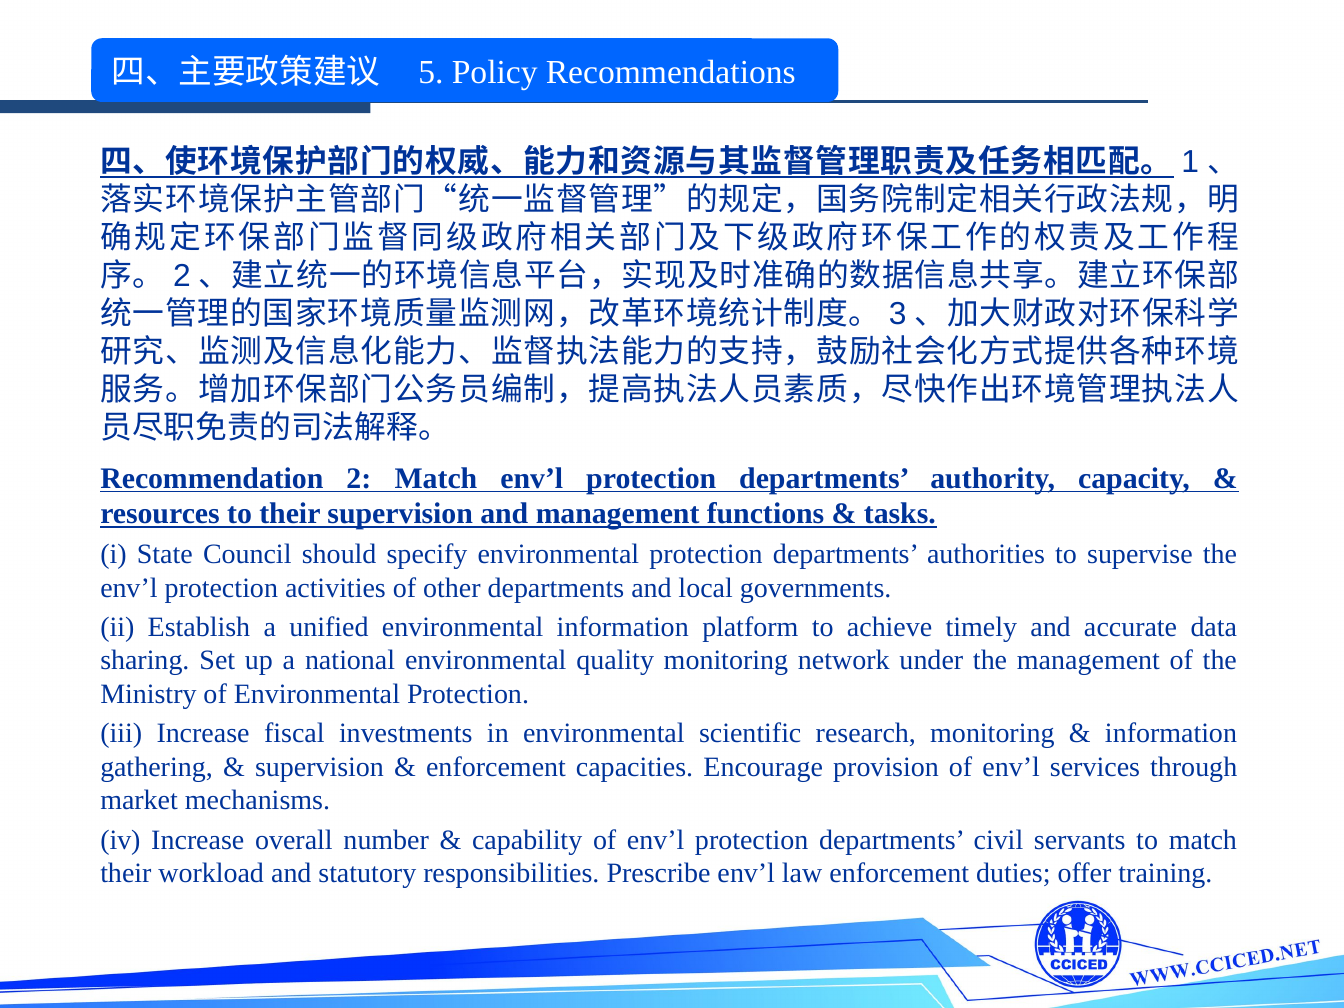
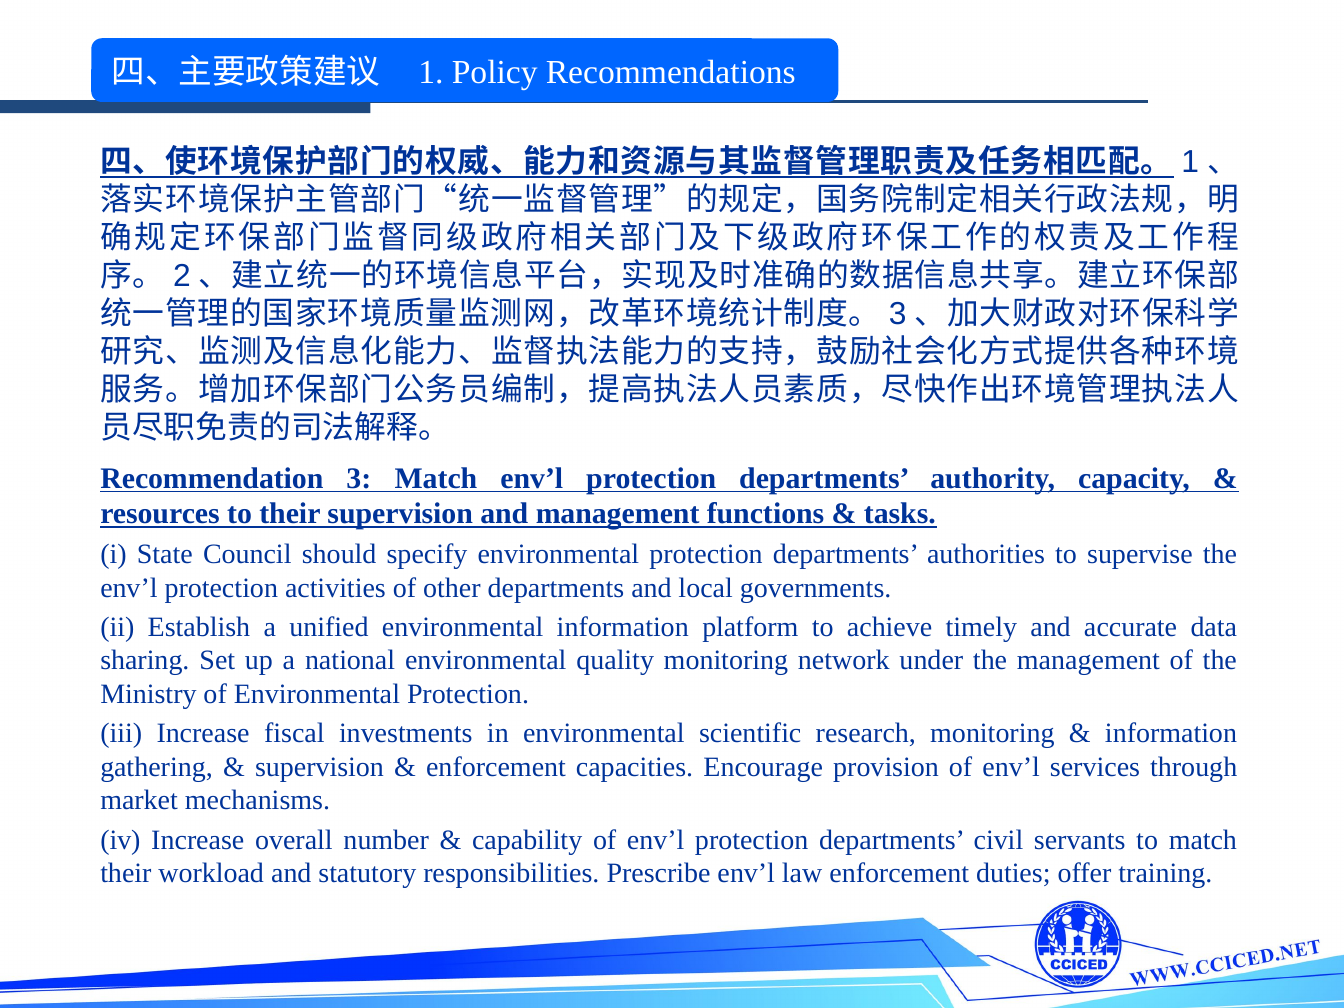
5 at (431, 72): 5 -> 1
Recommendation 2: 2 -> 3
